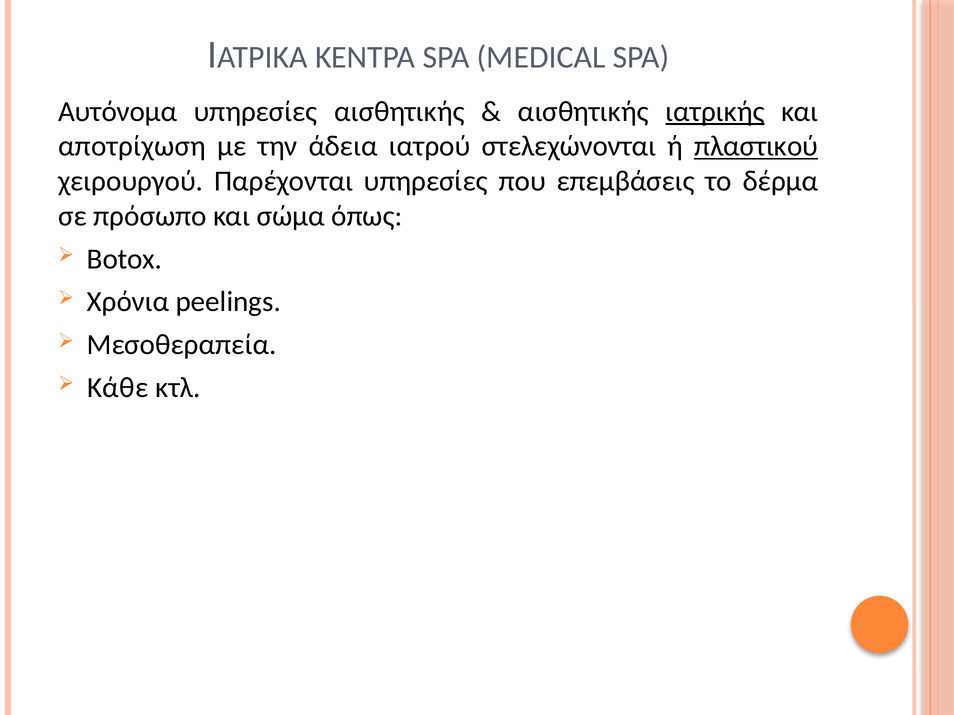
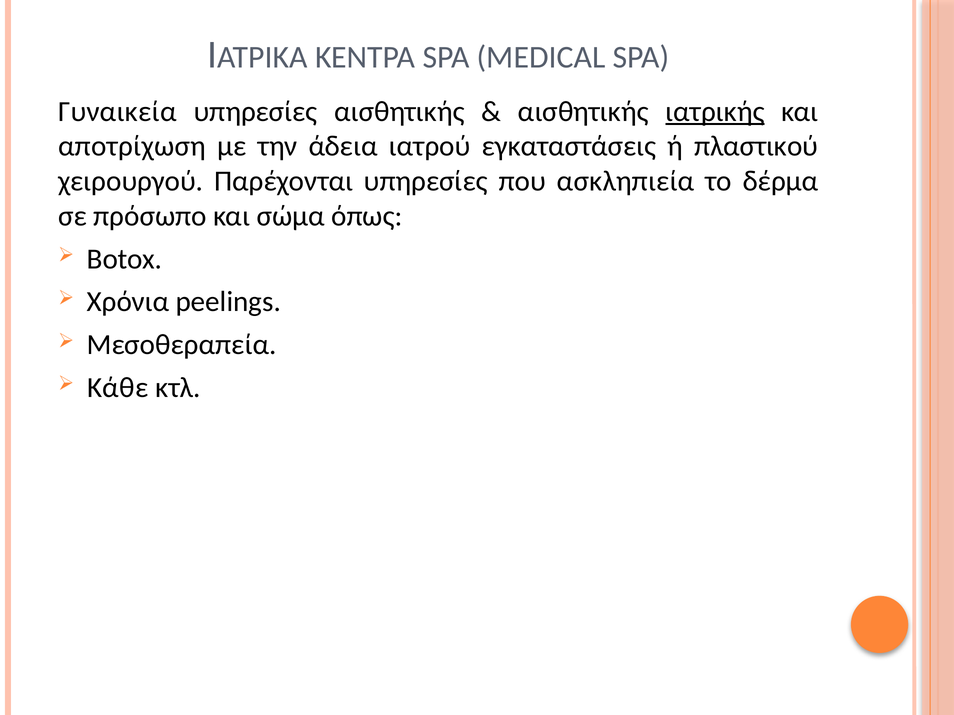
Αυτόνομα: Αυτόνομα -> Γυναικεία
στελεχώνονται: στελεχώνονται -> εγκαταστάσεις
πλαστικού underline: present -> none
επεμβάσεις: επεμβάσεις -> ασκληπιεία
